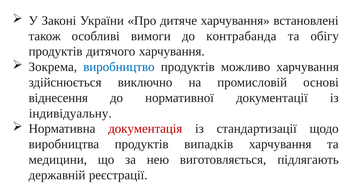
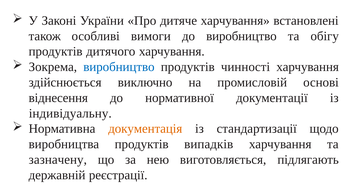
до контрабанда: контрабанда -> виробництво
можливо: можливо -> чинності
документація colour: red -> orange
медицини: медицини -> зазначену
